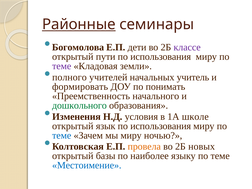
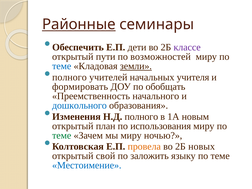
Богомолова: Богомолова -> Обеспечить
использования at (161, 57): использования -> возможностей
теме at (62, 66) colour: purple -> blue
земли underline: none -> present
учитель: учитель -> учителя
понимать: понимать -> обобщать
дошкольного colour: green -> blue
Н.Д условия: условия -> полного
школе: школе -> новым
язык: язык -> план
теме at (62, 135) colour: blue -> green
базы: базы -> свой
наиболее: наиболее -> заложить
